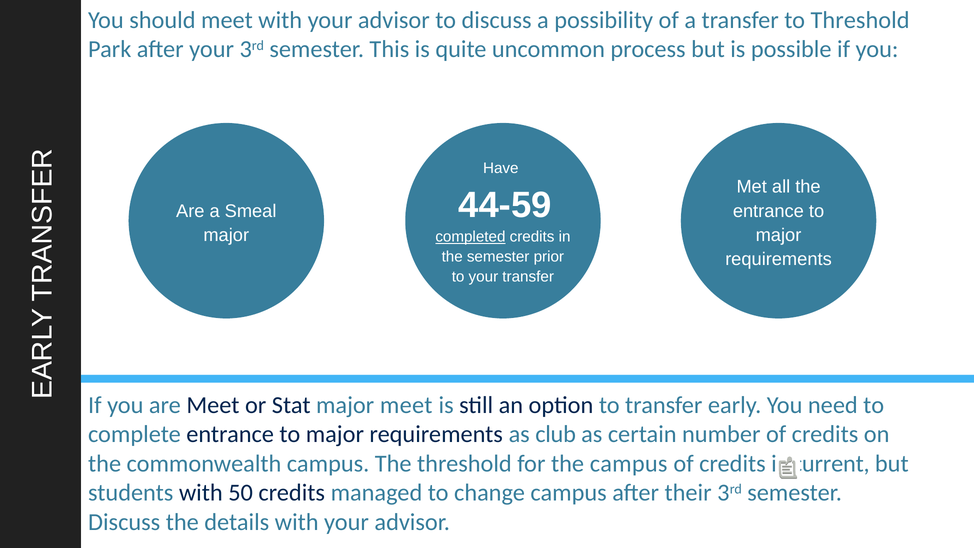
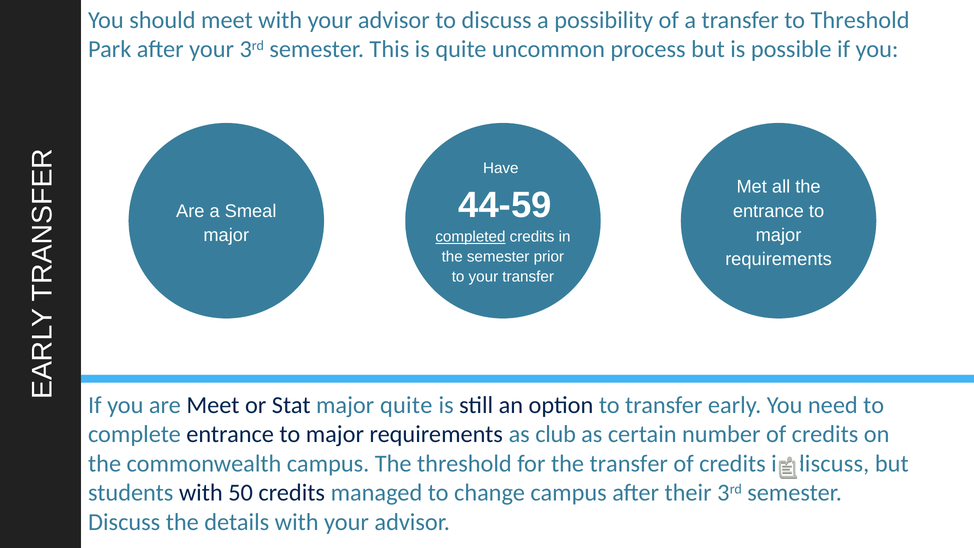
major meet: meet -> quite
the campus: campus -> transfer
is current: current -> discuss
